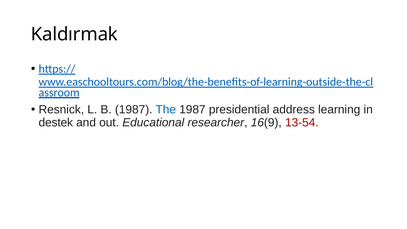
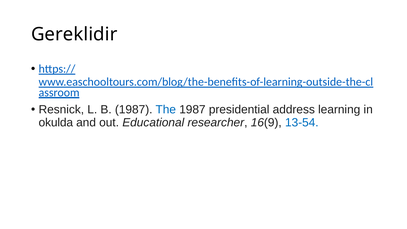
Kaldırmak: Kaldırmak -> Gereklidir
destek: destek -> okulda
13-54 colour: red -> blue
